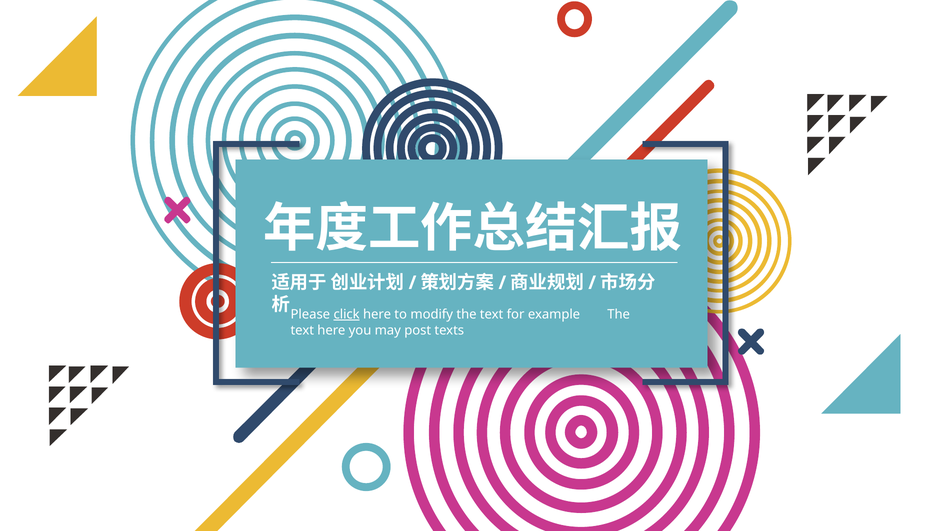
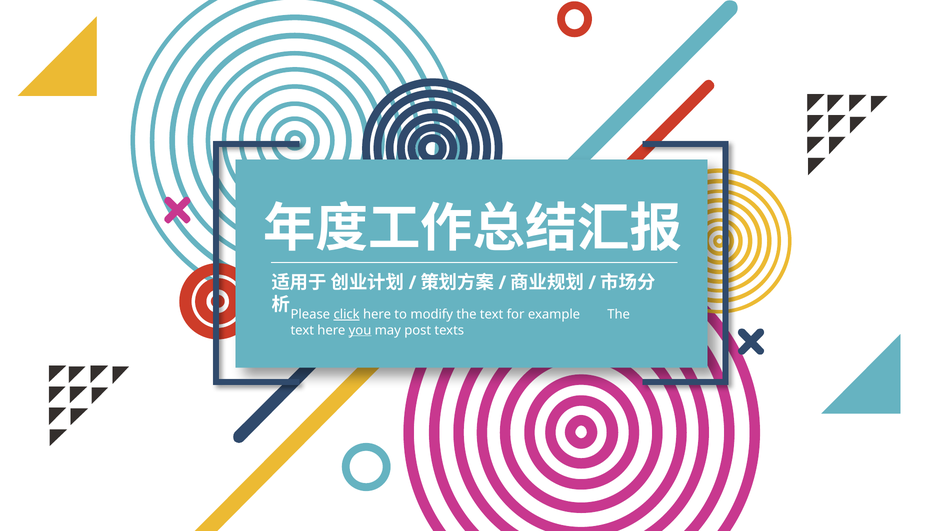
you underline: none -> present
